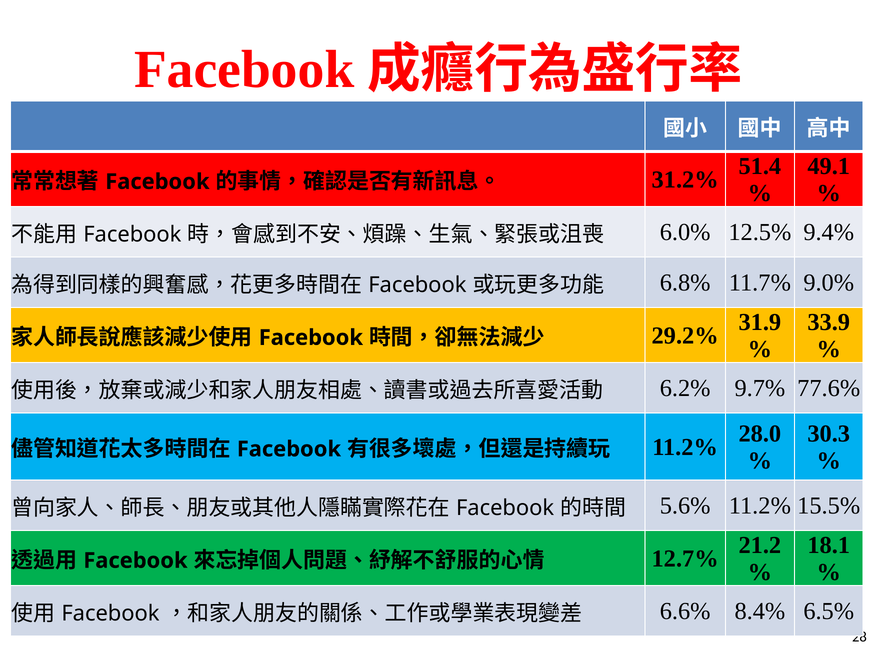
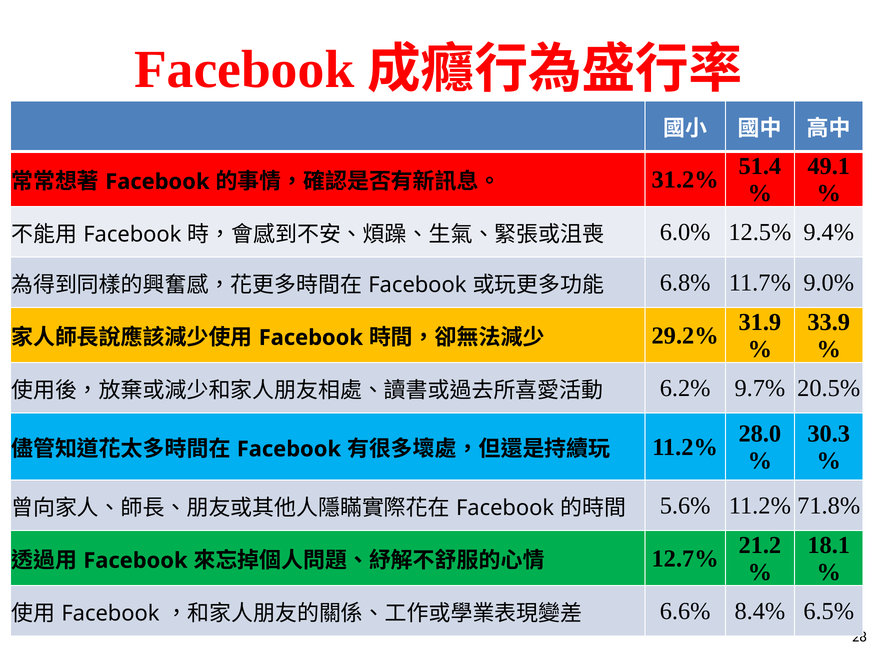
77.6%: 77.6% -> 20.5%
15.5%: 15.5% -> 71.8%
